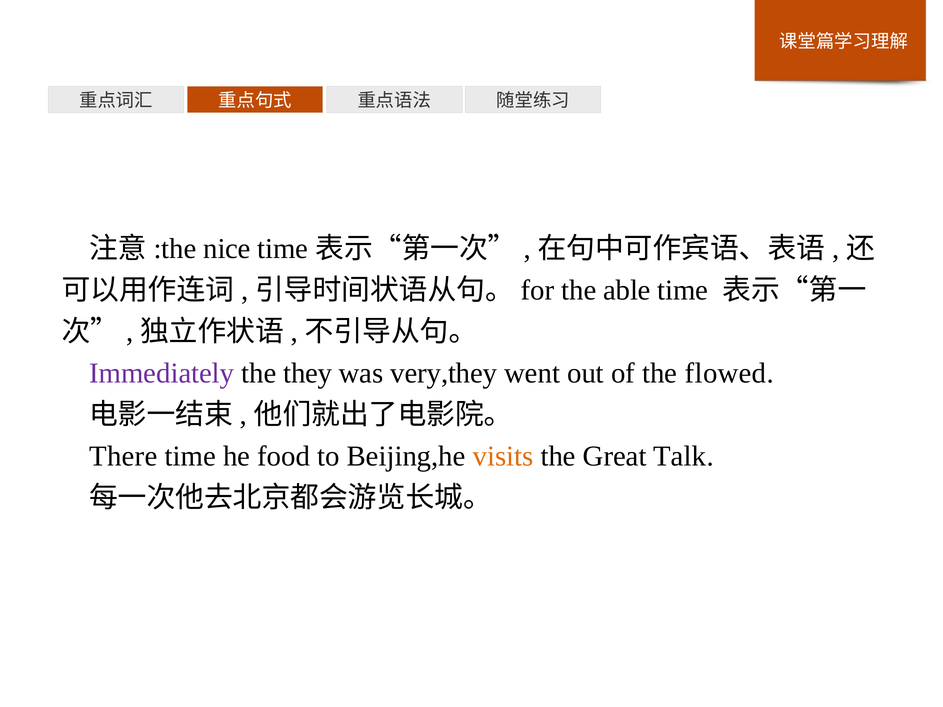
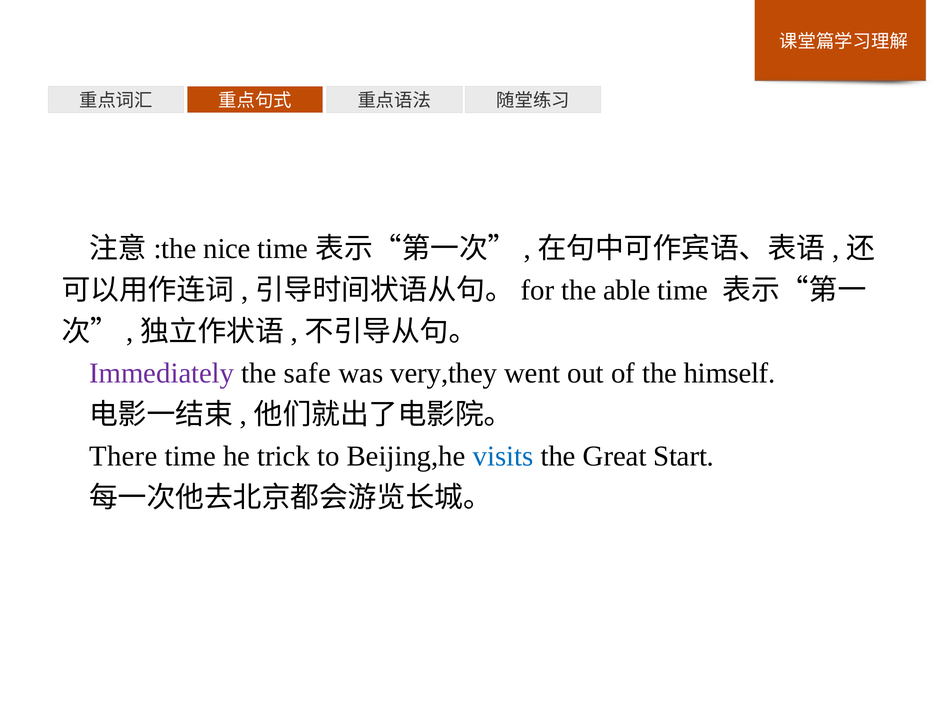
they: they -> safe
flowed: flowed -> himself
food: food -> trick
visits colour: orange -> blue
Talk: Talk -> Start
